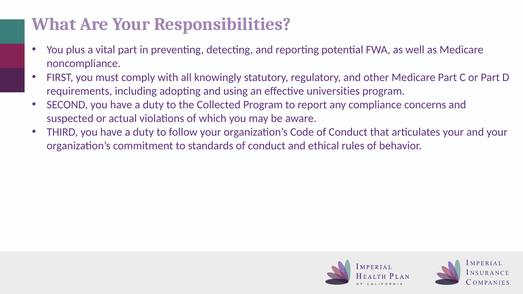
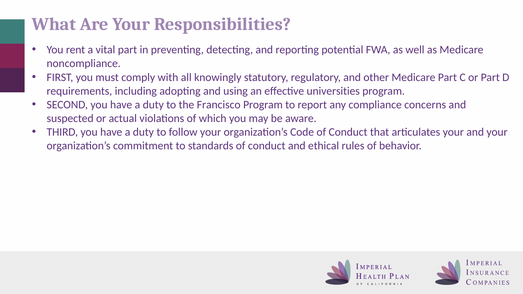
plus: plus -> rent
Collected: Collected -> Francisco
